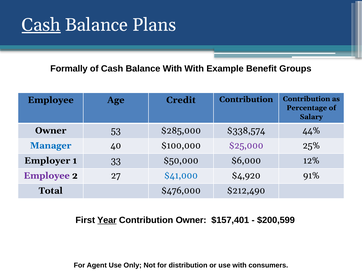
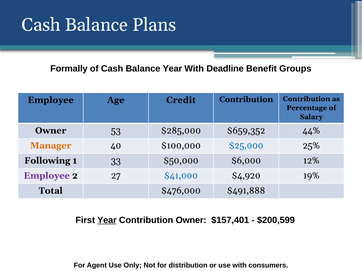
Cash at (41, 25) underline: present -> none
Balance With: With -> Year
Example: Example -> Deadline
$338,574: $338,574 -> $659,352
Manager colour: blue -> orange
$25,000 colour: purple -> blue
Employer: Employer -> Following
91%: 91% -> 19%
$212,490: $212,490 -> $491,888
